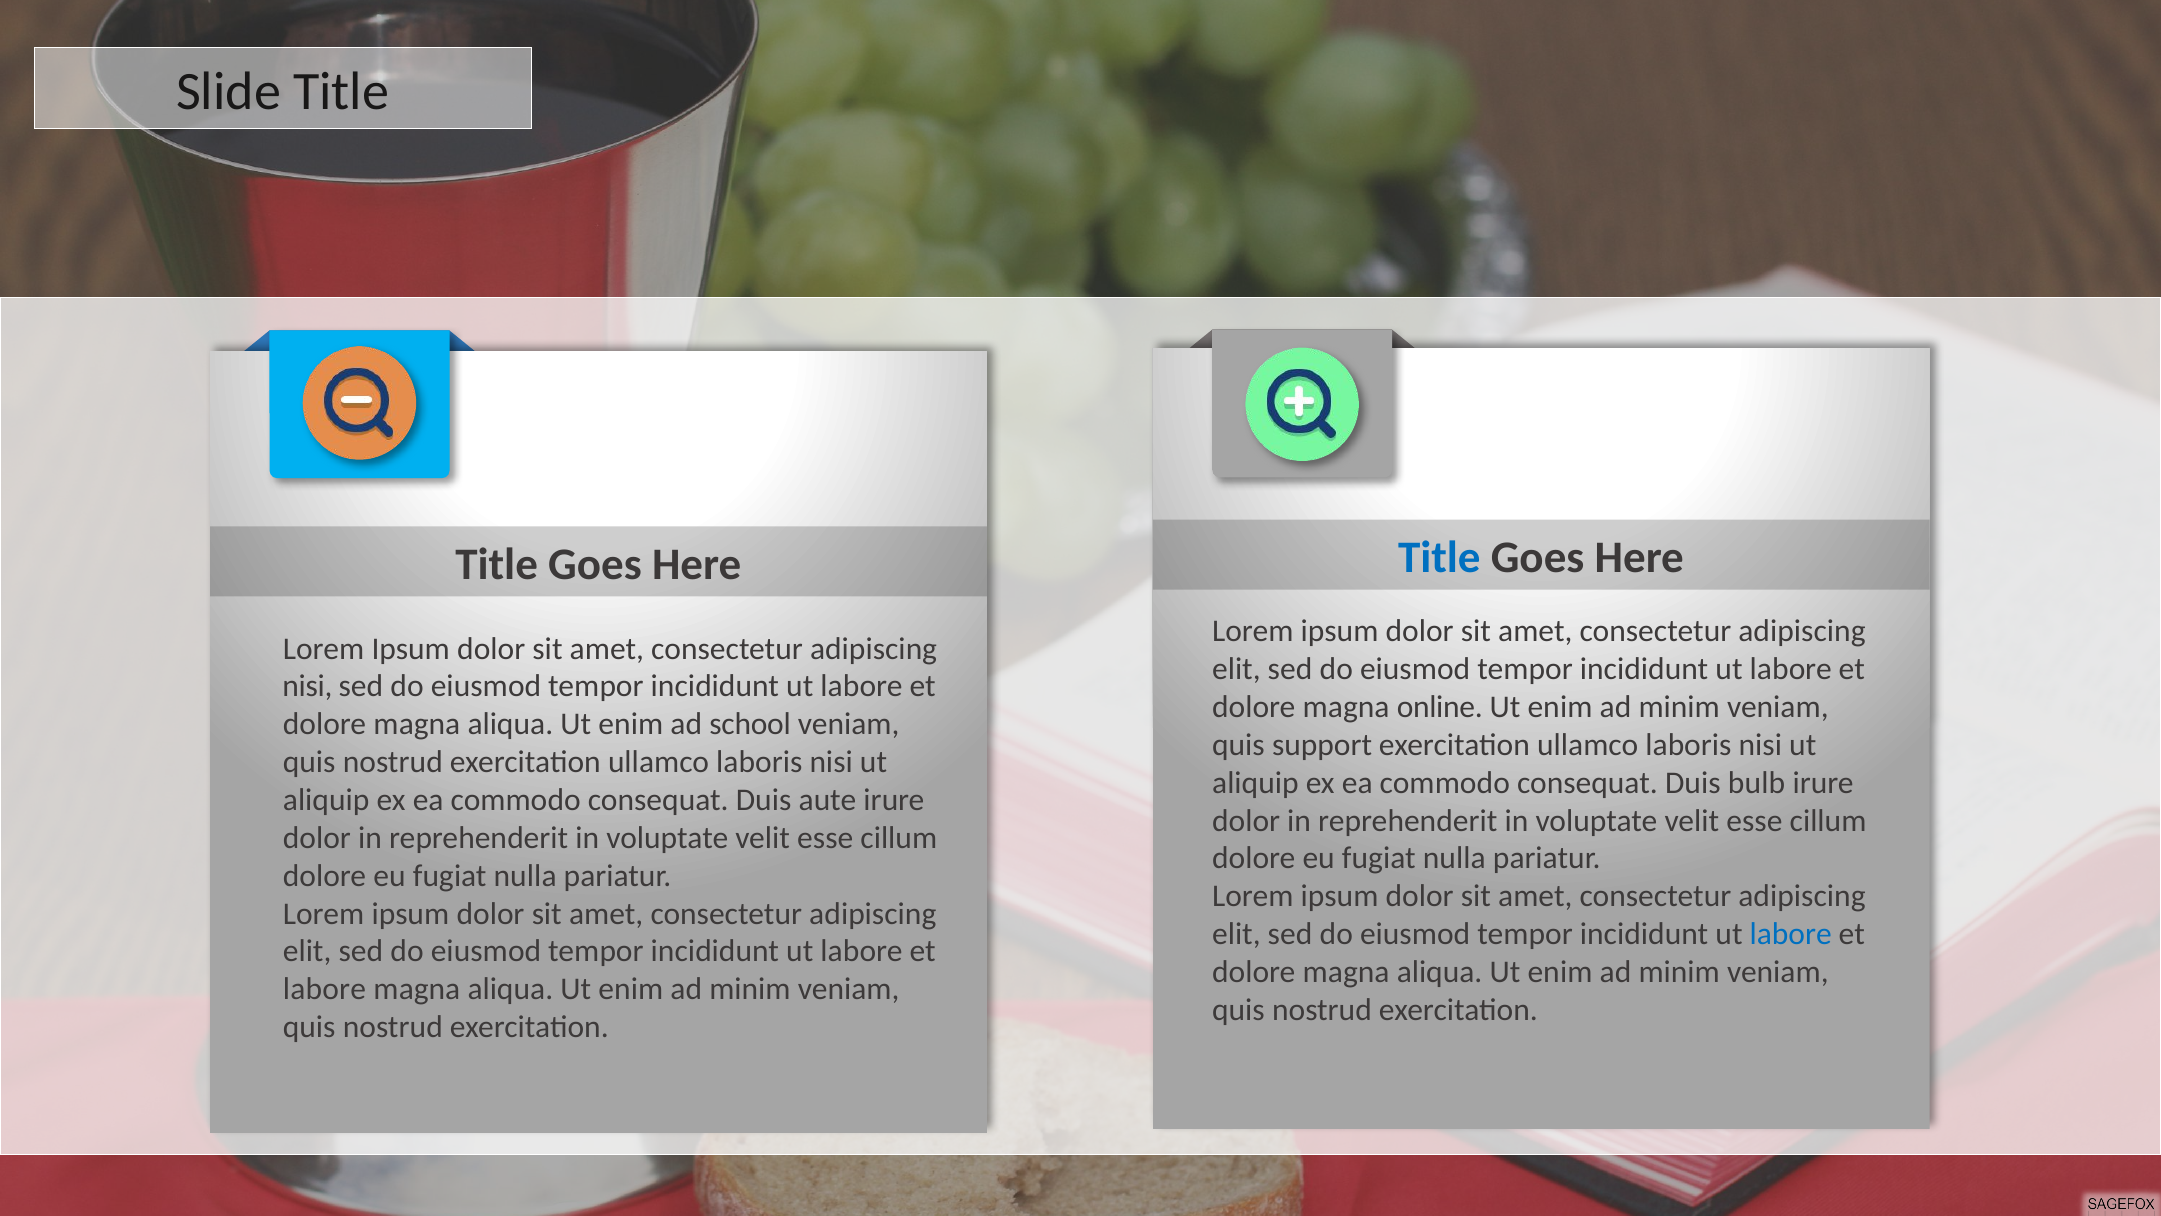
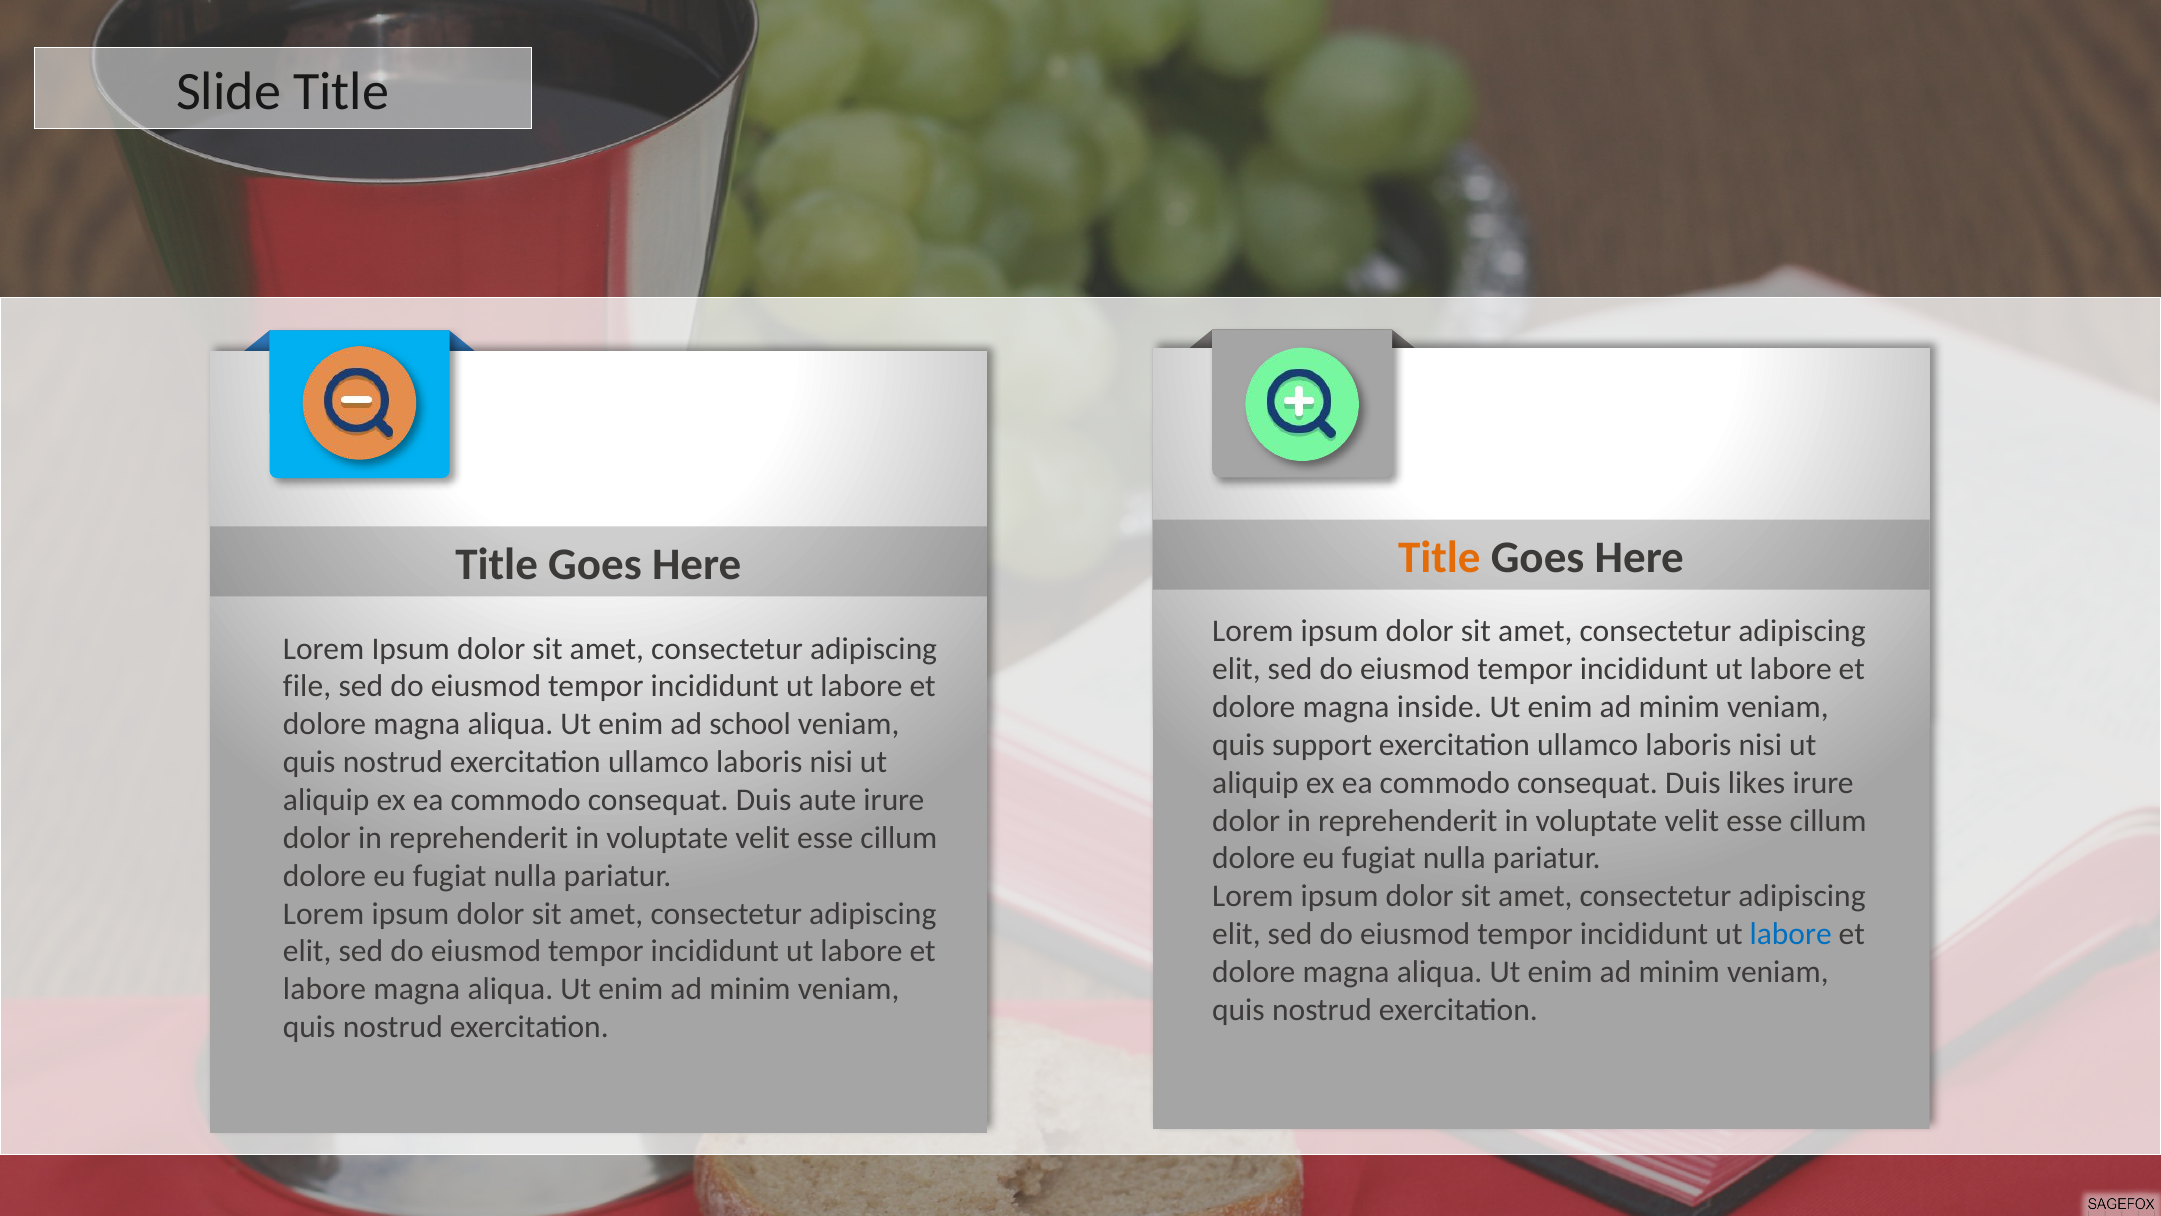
Title at (1439, 558) colour: blue -> orange
nisi at (307, 686): nisi -> file
online: online -> inside
bulb: bulb -> likes
